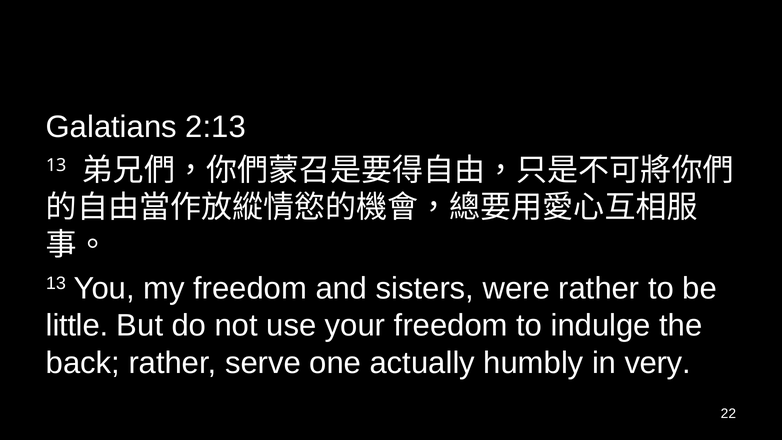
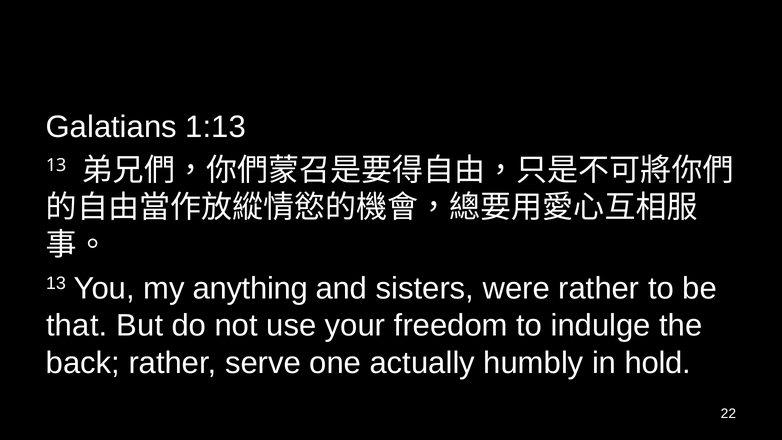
2:13: 2:13 -> 1:13
my freedom: freedom -> anything
little: little -> that
very: very -> hold
